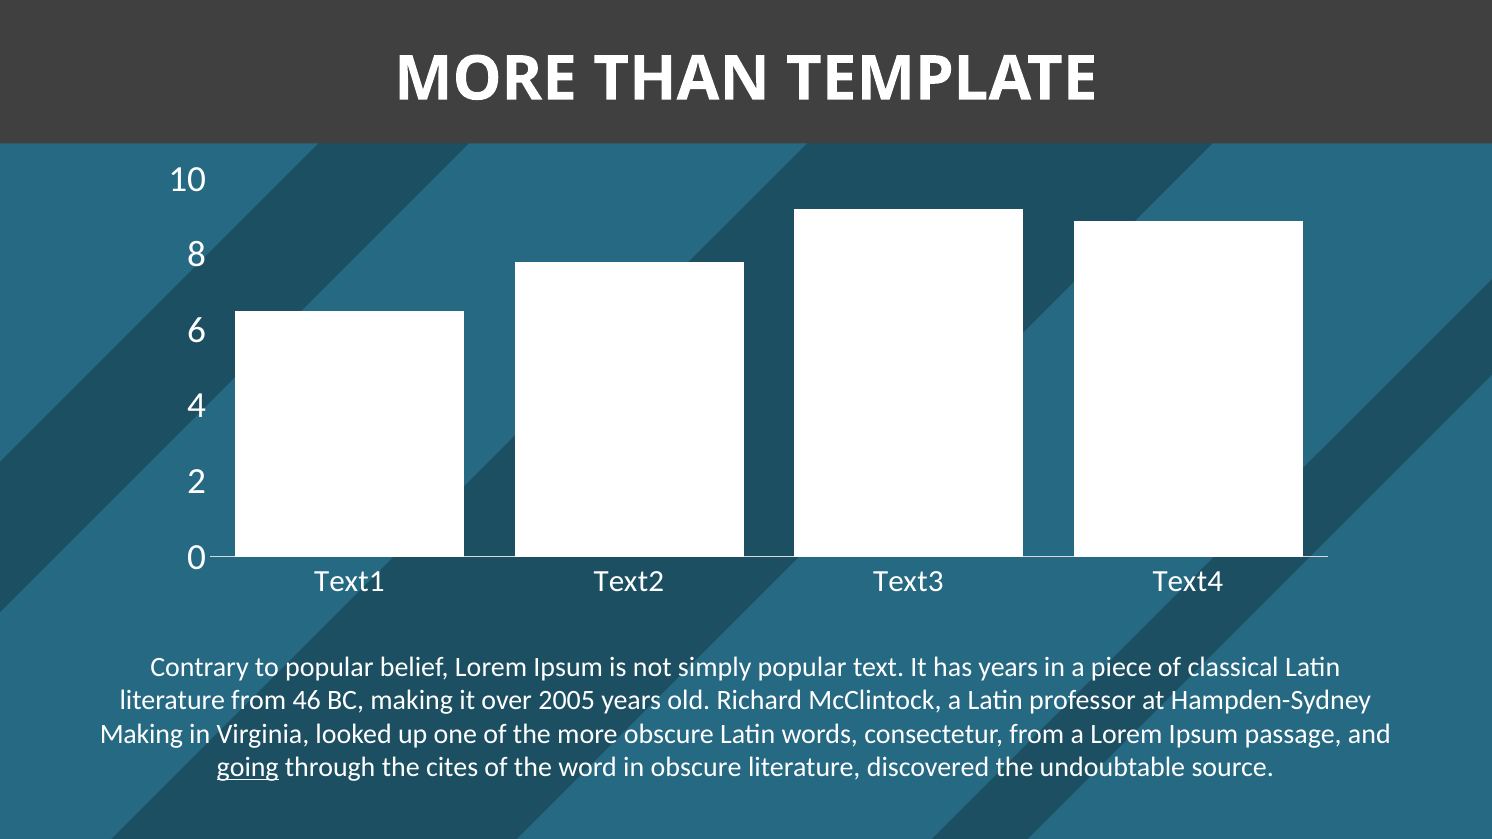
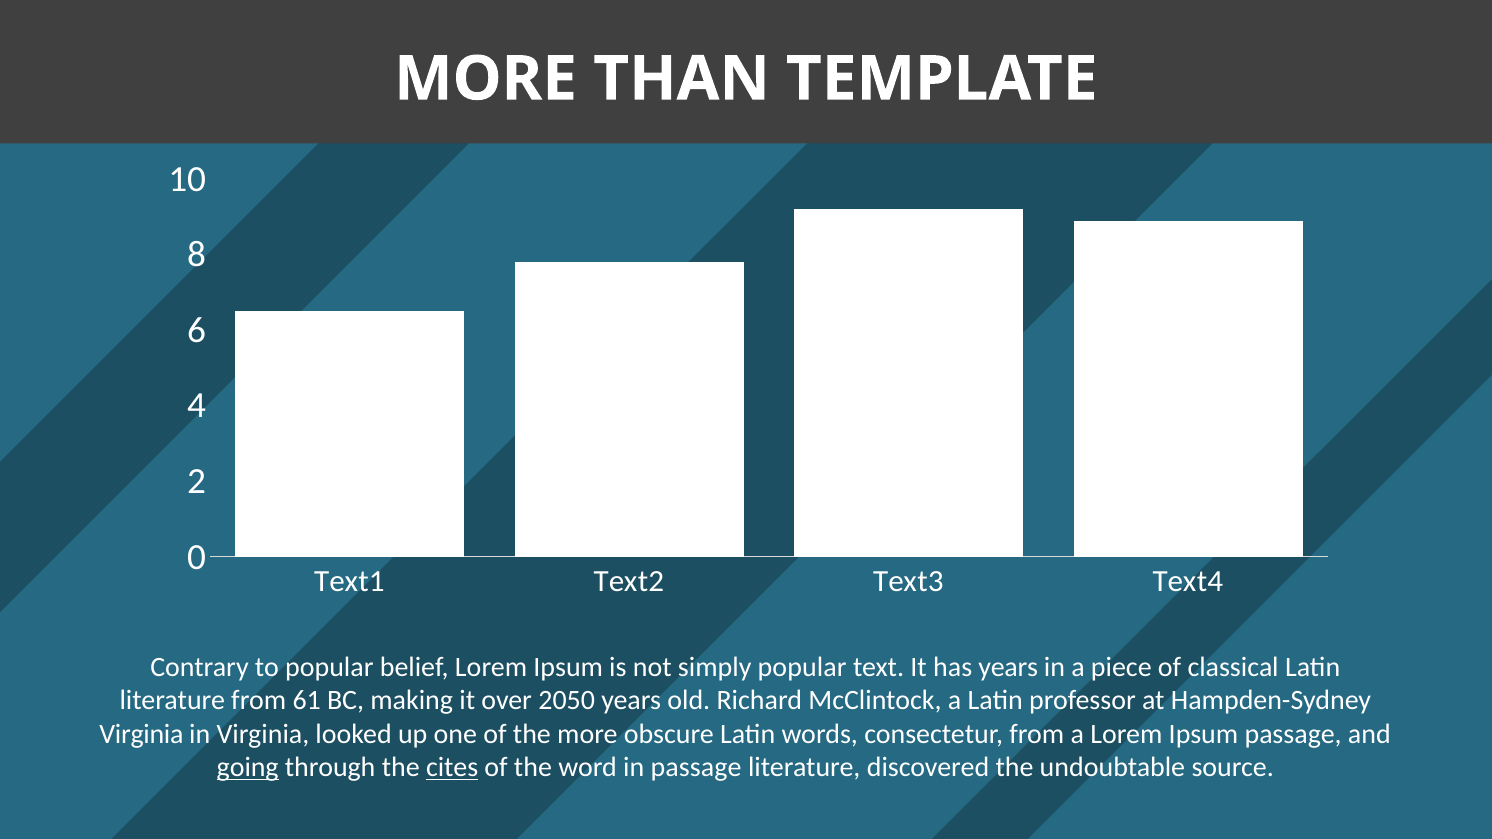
46: 46 -> 61
2005: 2005 -> 2050
Making at (141, 734): Making -> Virginia
cites underline: none -> present
in obscure: obscure -> passage
